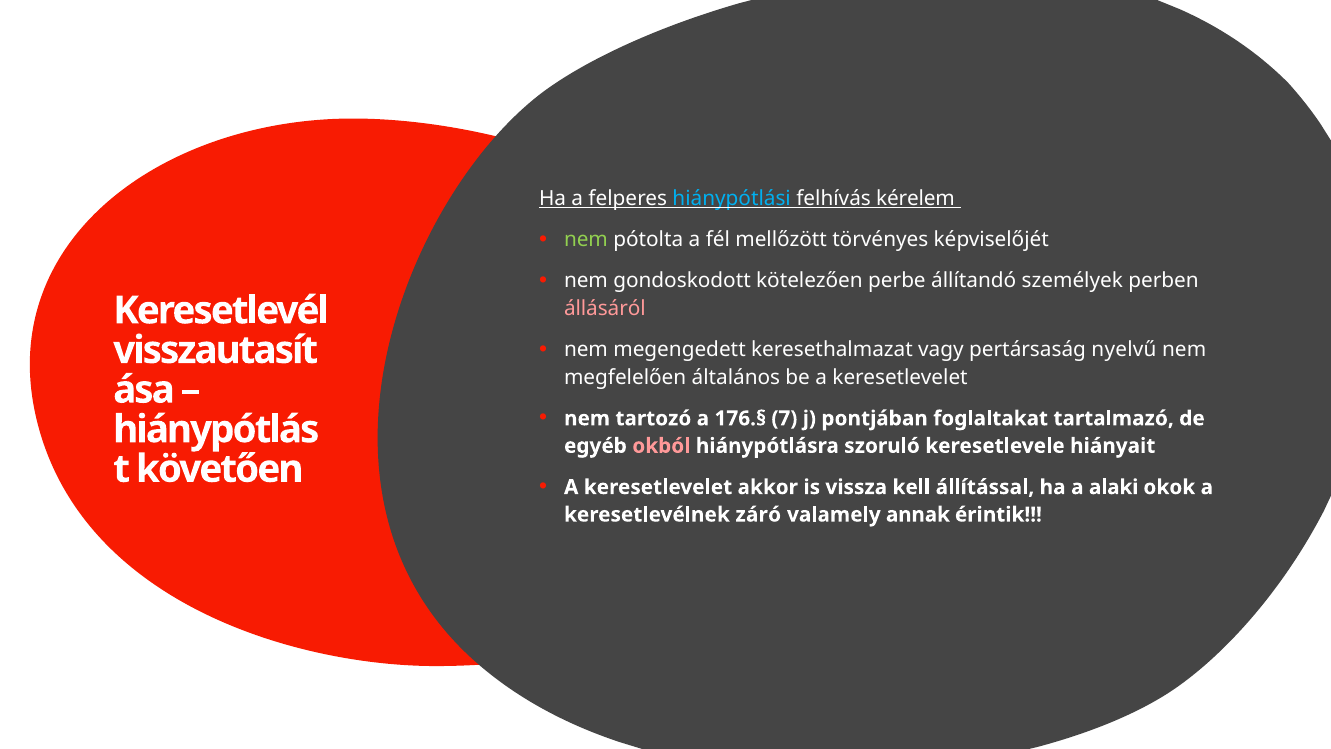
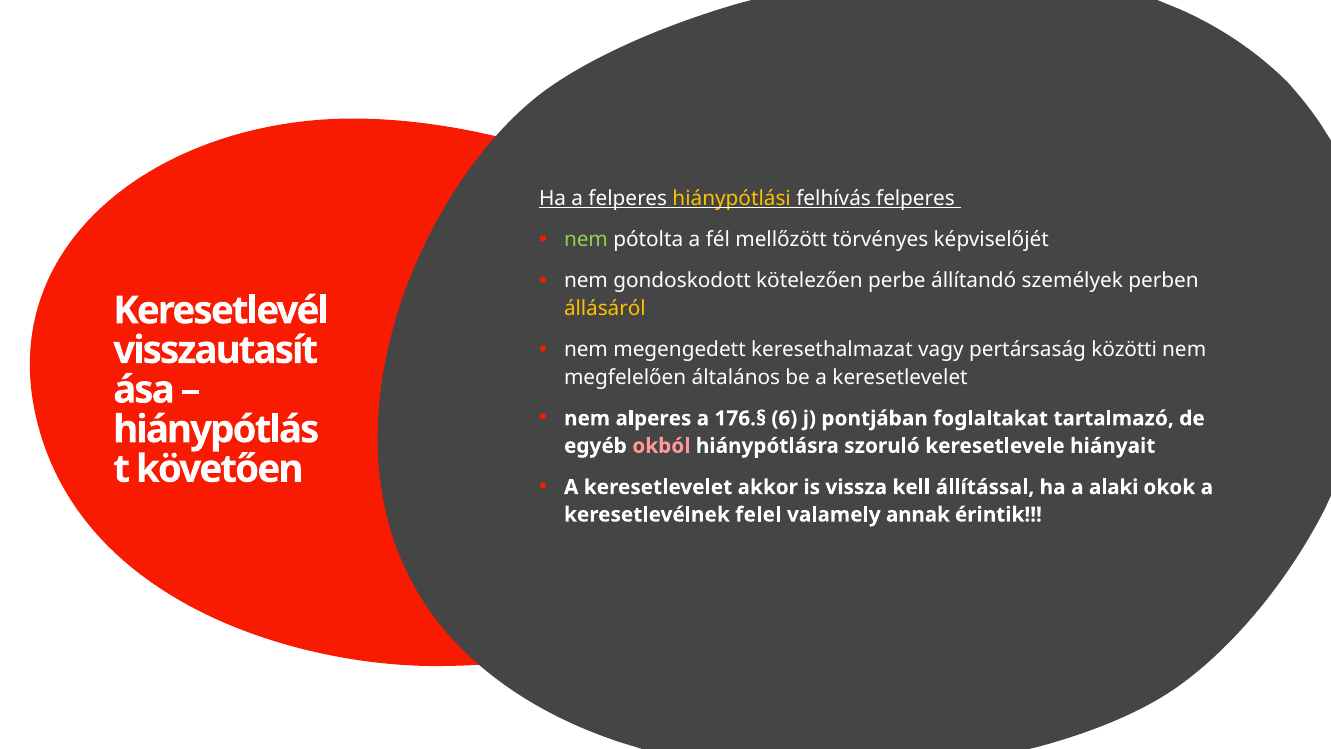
hiánypótlási colour: light blue -> yellow
felhívás kérelem: kérelem -> felperes
állásáról colour: pink -> yellow
nyelvű: nyelvű -> közötti
tartozó: tartozó -> alperes
7: 7 -> 6
záró: záró -> felel
